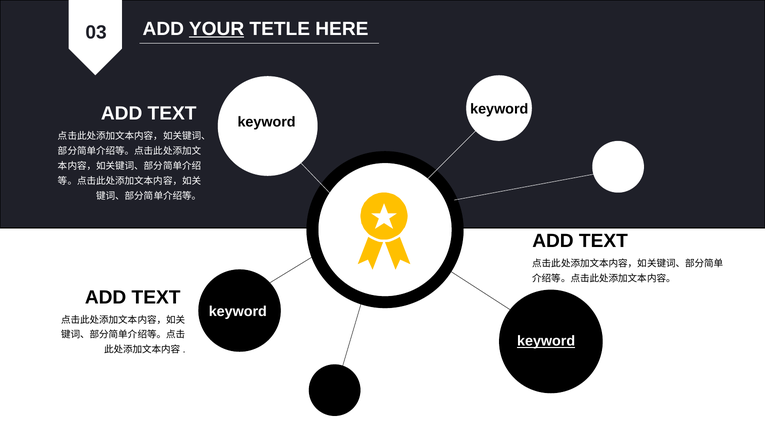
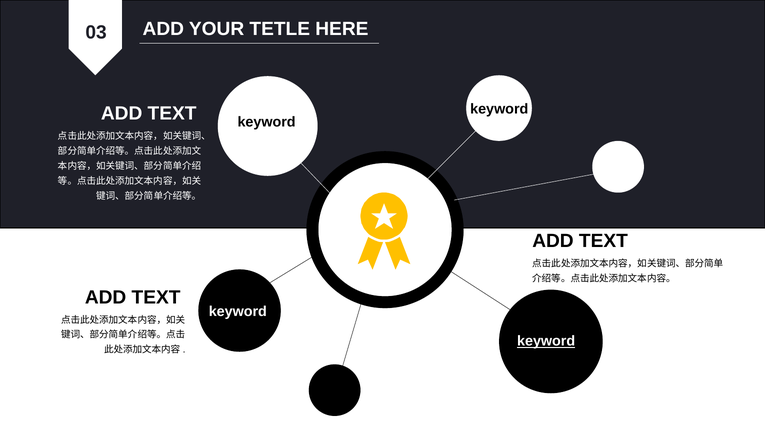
YOUR underline: present -> none
